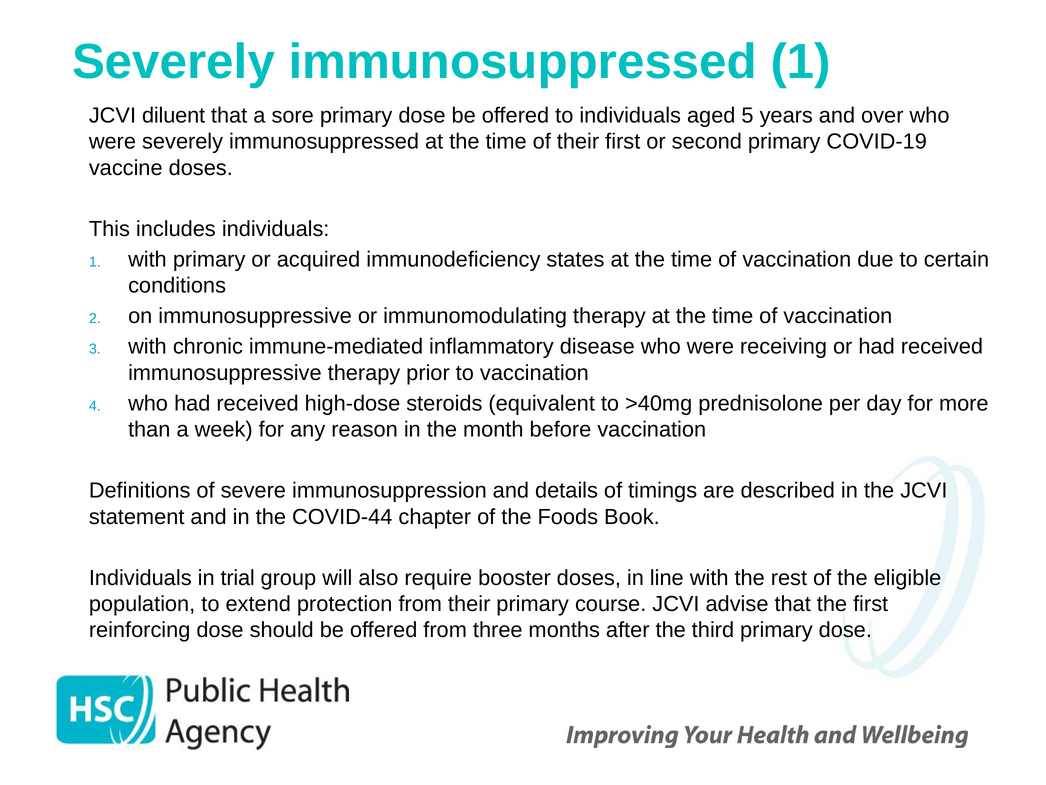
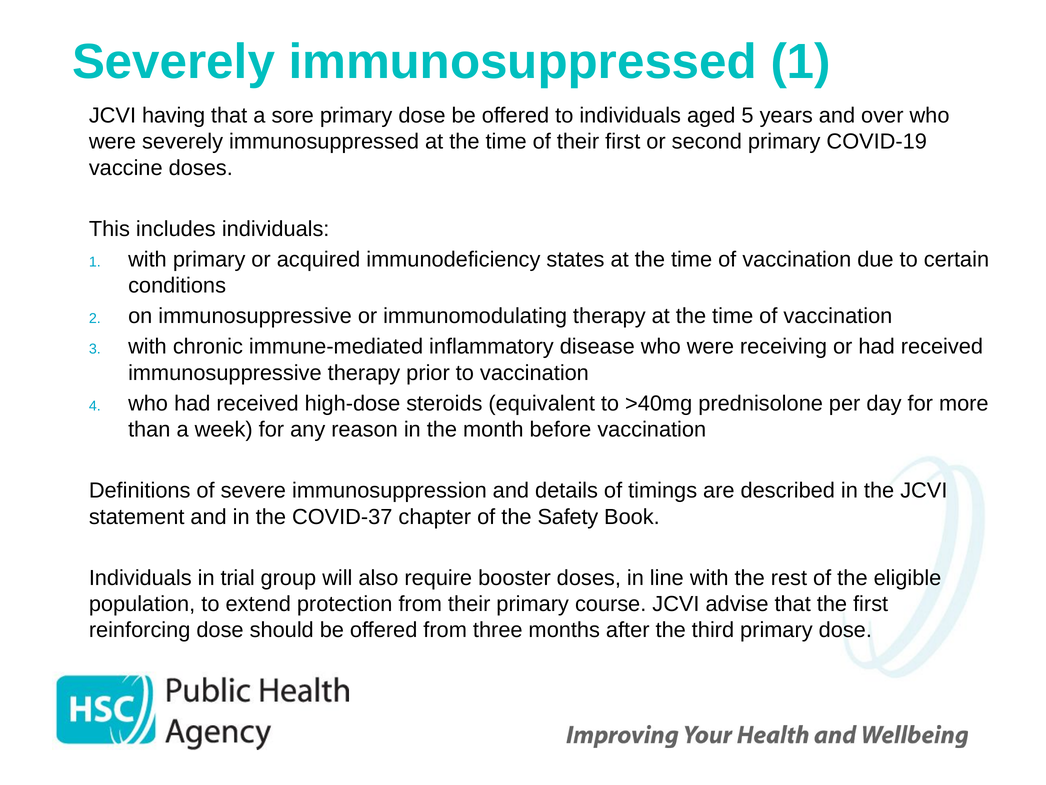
diluent: diluent -> having
COVID-44: COVID-44 -> COVID-37
Foods: Foods -> Safety
